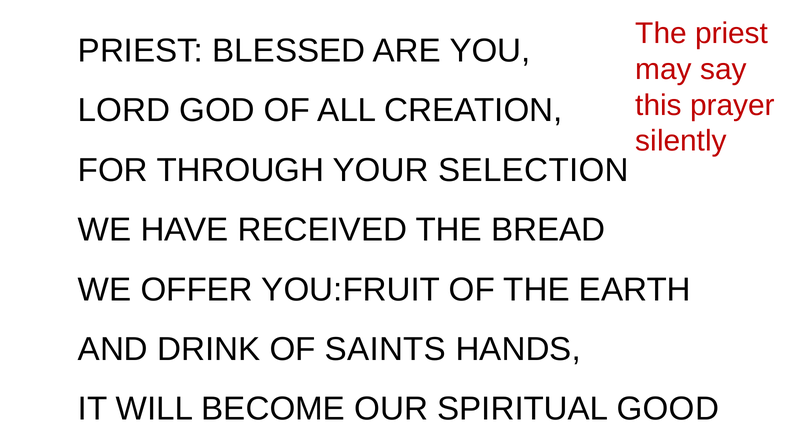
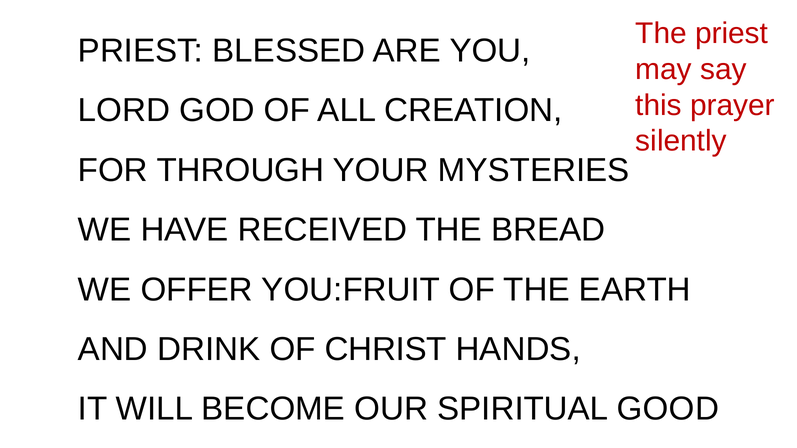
SELECTION: SELECTION -> MYSTERIES
SAINTS: SAINTS -> CHRIST
